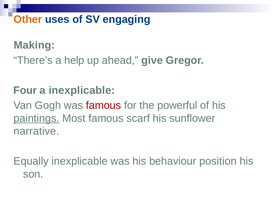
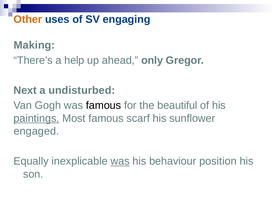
give: give -> only
Four: Four -> Next
a inexplicable: inexplicable -> undisturbed
famous at (104, 105) colour: red -> black
powerful: powerful -> beautiful
narrative: narrative -> engaged
was at (120, 161) underline: none -> present
